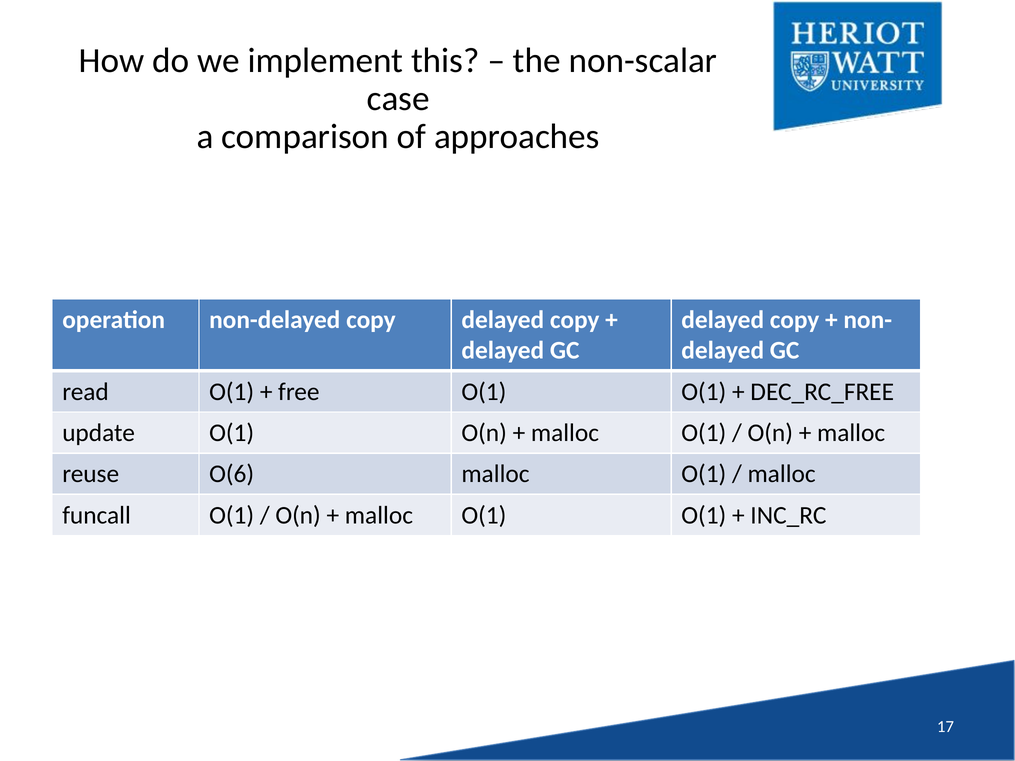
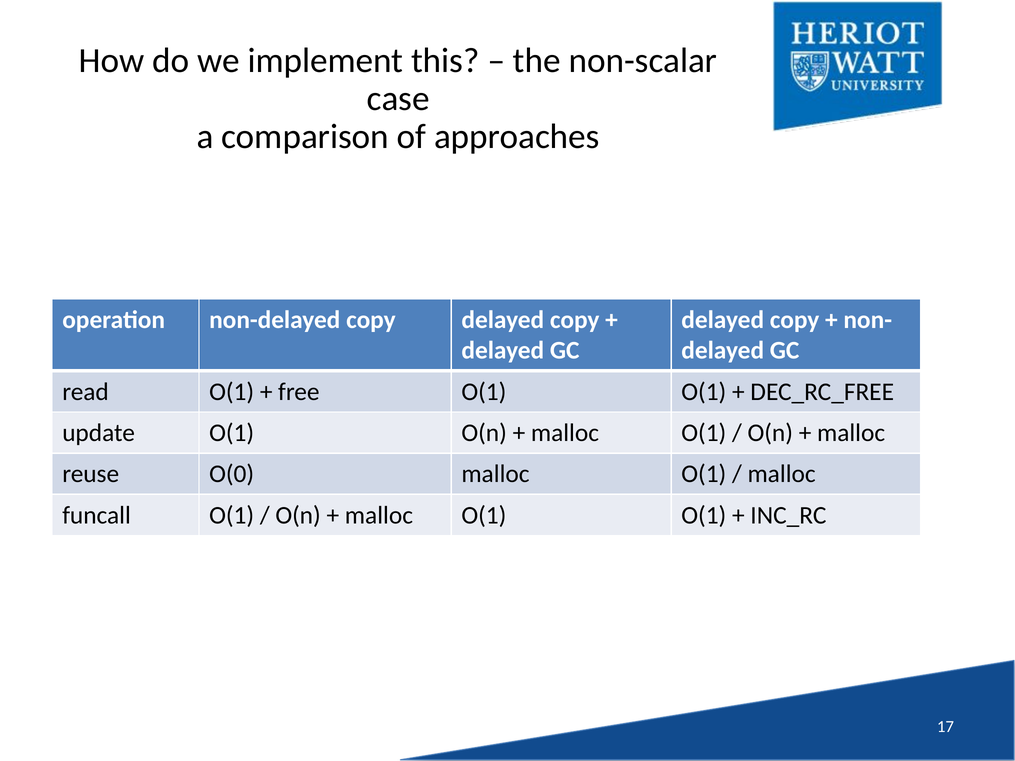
O(6: O(6 -> O(0
